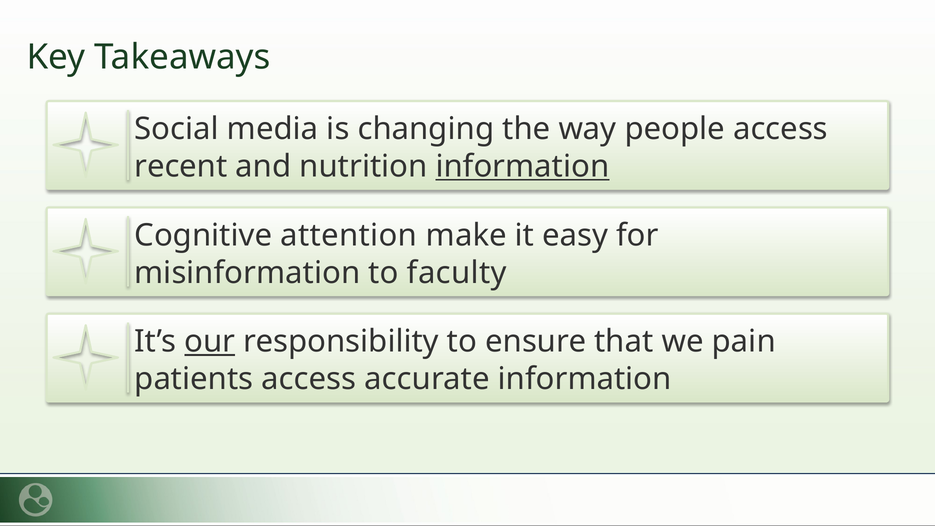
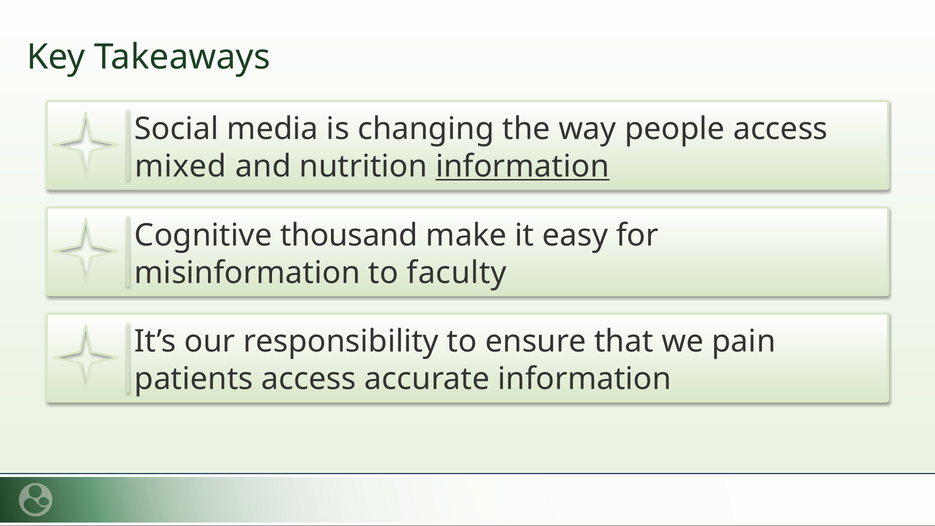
recent: recent -> mixed
attention: attention -> thousand
our underline: present -> none
